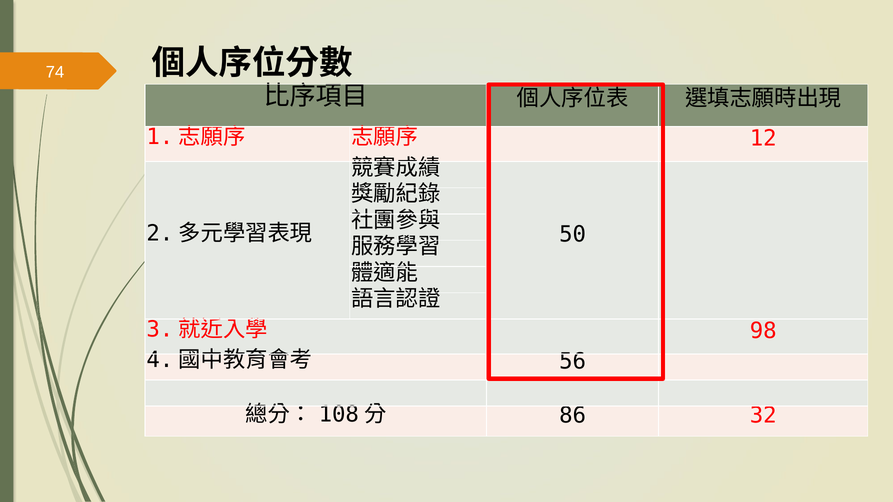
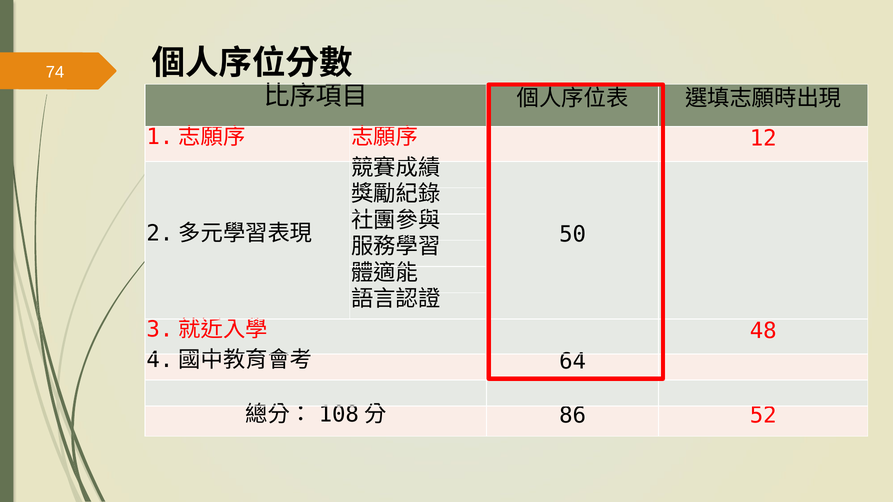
98: 98 -> 48
56: 56 -> 64
32: 32 -> 52
